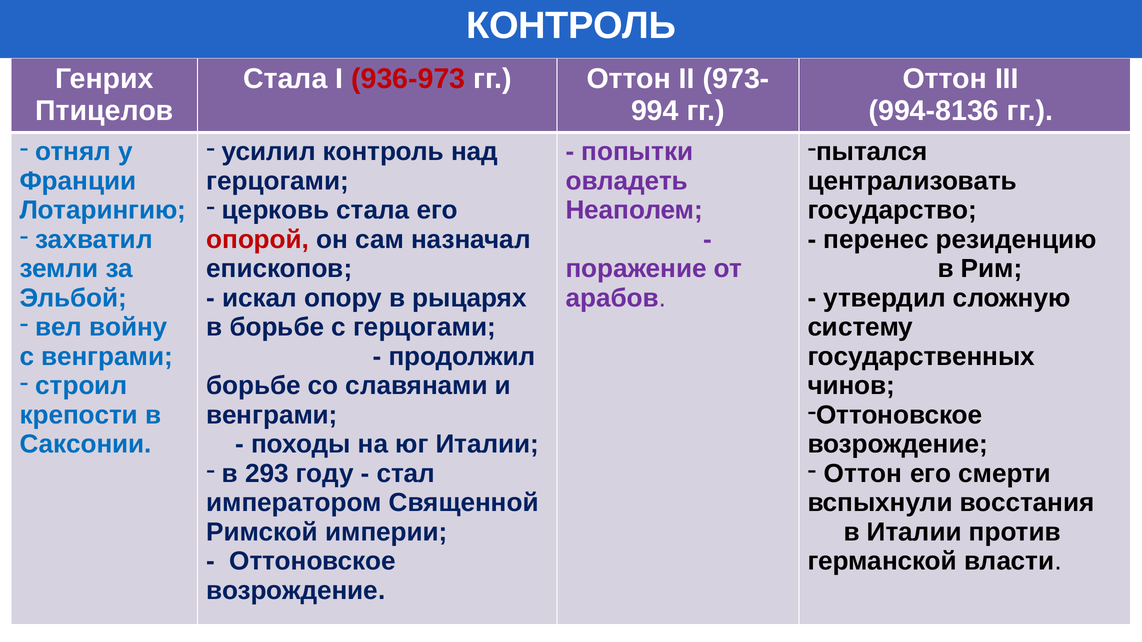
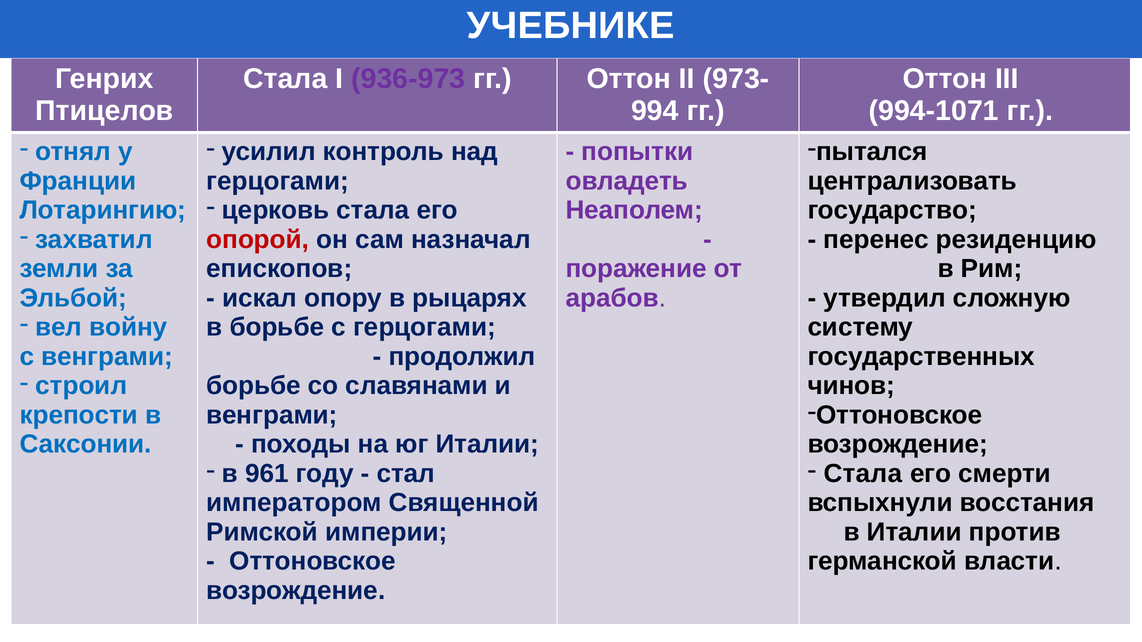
КОНТРОЛЬ at (571, 26): КОНТРОЛЬ -> УЧЕБНИКЕ
936-973 colour: red -> purple
994-8136: 994-8136 -> 994-1071
293: 293 -> 961
Оттон at (863, 474): Оттон -> Стала
